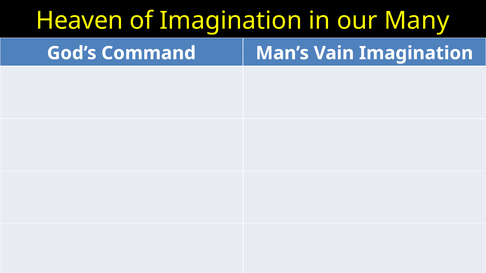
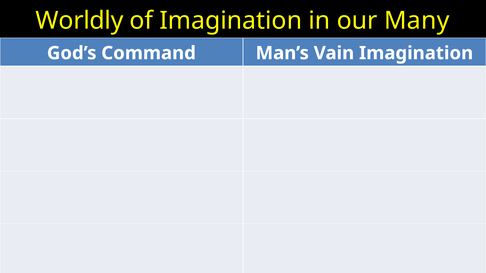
Heaven: Heaven -> Worldly
